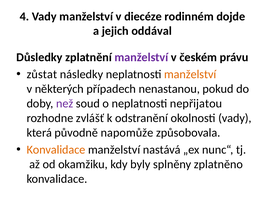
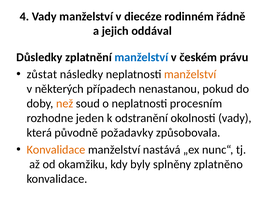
dojde: dojde -> řádně
manželství at (141, 57) colour: purple -> blue
než colour: purple -> orange
nepřijatou: nepřijatou -> procesním
zvlášť: zvlášť -> jeden
napomůže: napomůže -> požadavky
